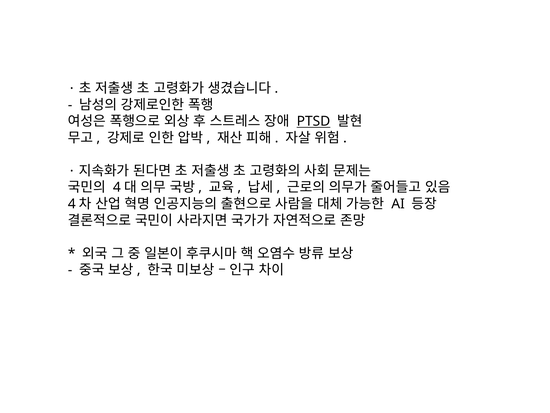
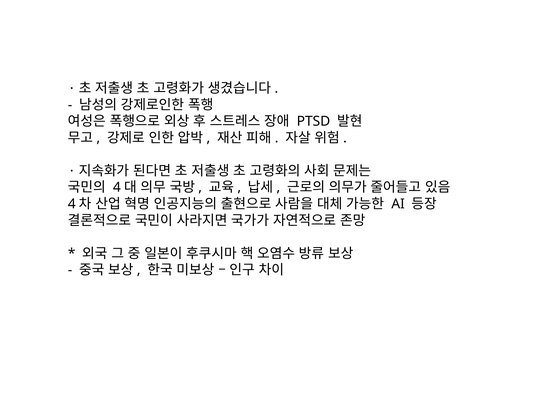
PTSD underline: present -> none
